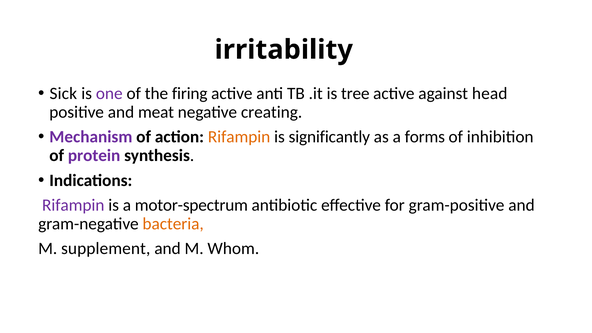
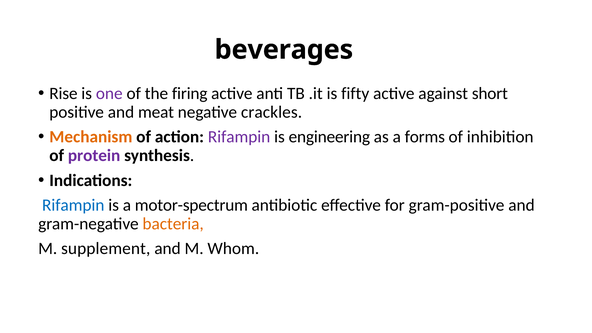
irritability: irritability -> beverages
Sick: Sick -> Rise
tree: tree -> fifty
head: head -> short
creating: creating -> crackles
Mechanism colour: purple -> orange
Rifampin at (239, 137) colour: orange -> purple
significantly: significantly -> engineering
Rifampin at (73, 205) colour: purple -> blue
